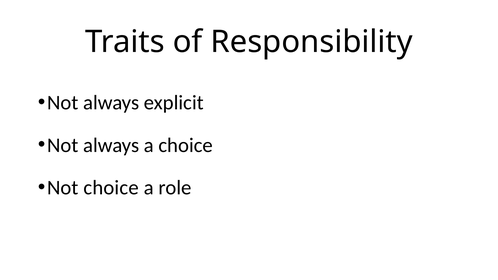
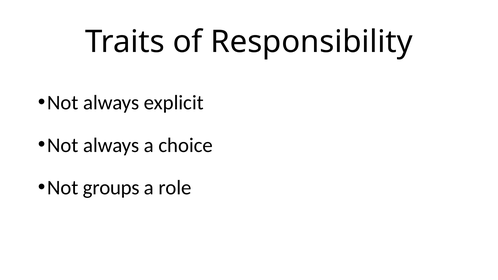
Not choice: choice -> groups
